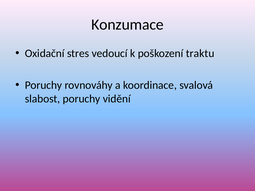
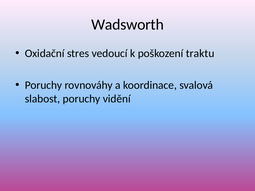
Konzumace: Konzumace -> Wadsworth
